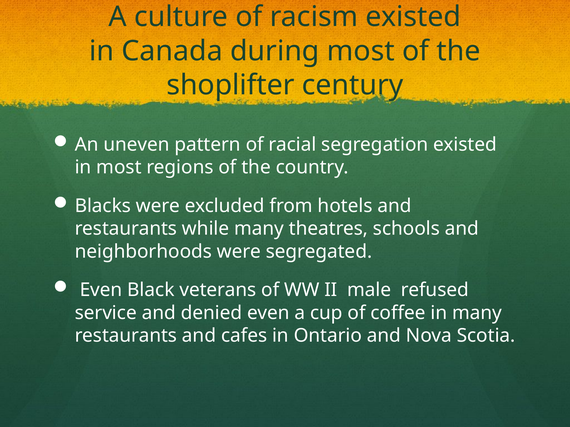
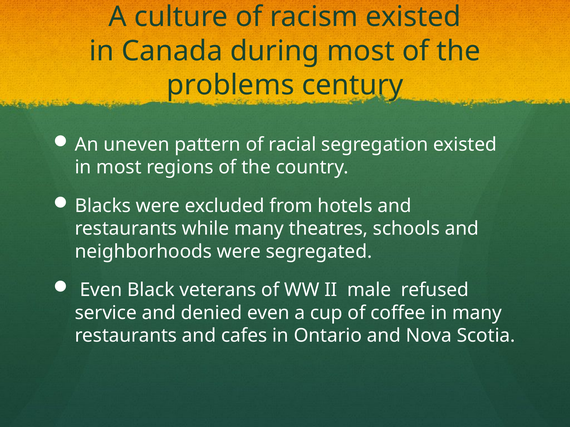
shoplifter: shoplifter -> problems
